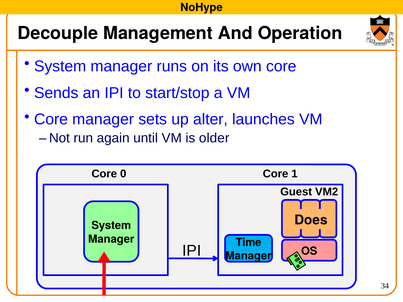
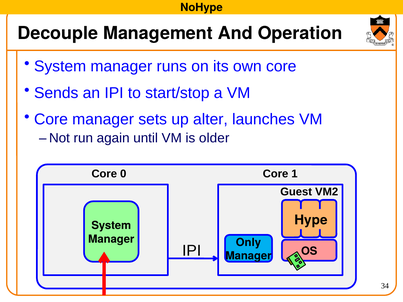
Does: Does -> Hype
Time: Time -> Only
